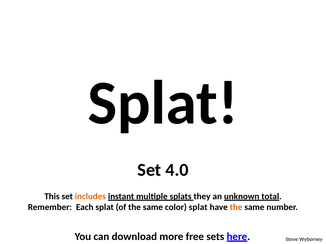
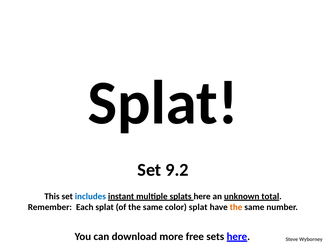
4.0: 4.0 -> 9.2
includes colour: orange -> blue
splats they: they -> here
